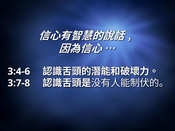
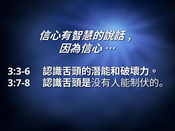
3:4-6: 3:4-6 -> 3:3-6
